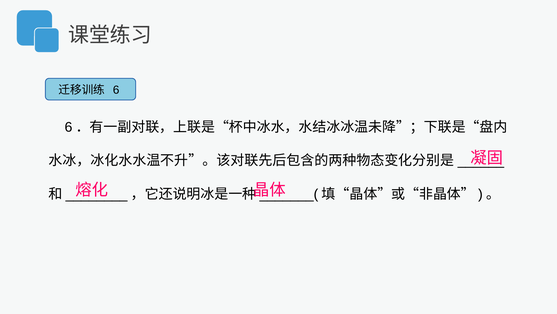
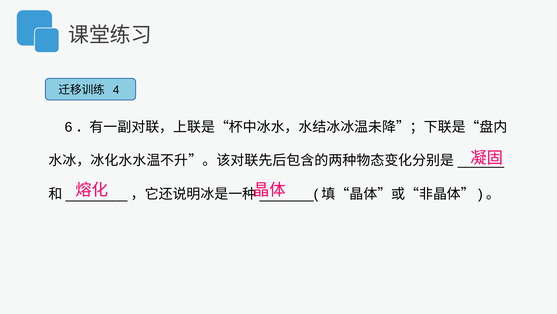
6: 6 -> 4
